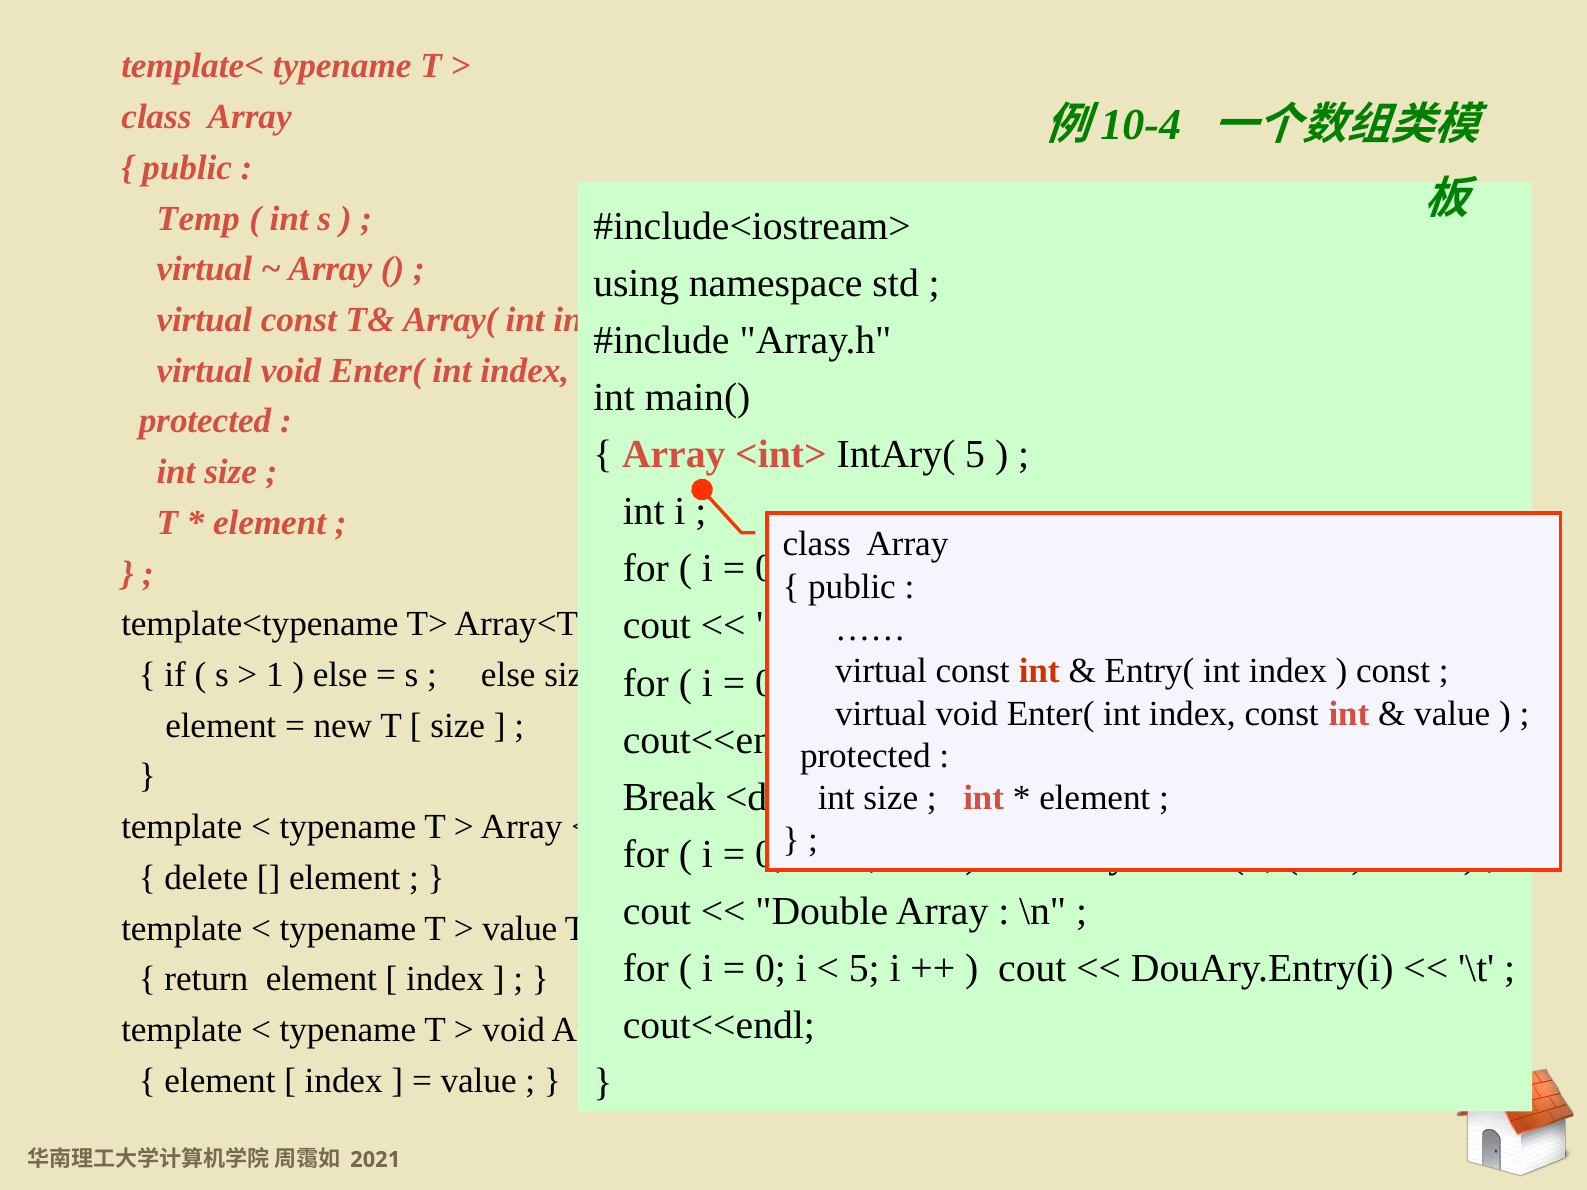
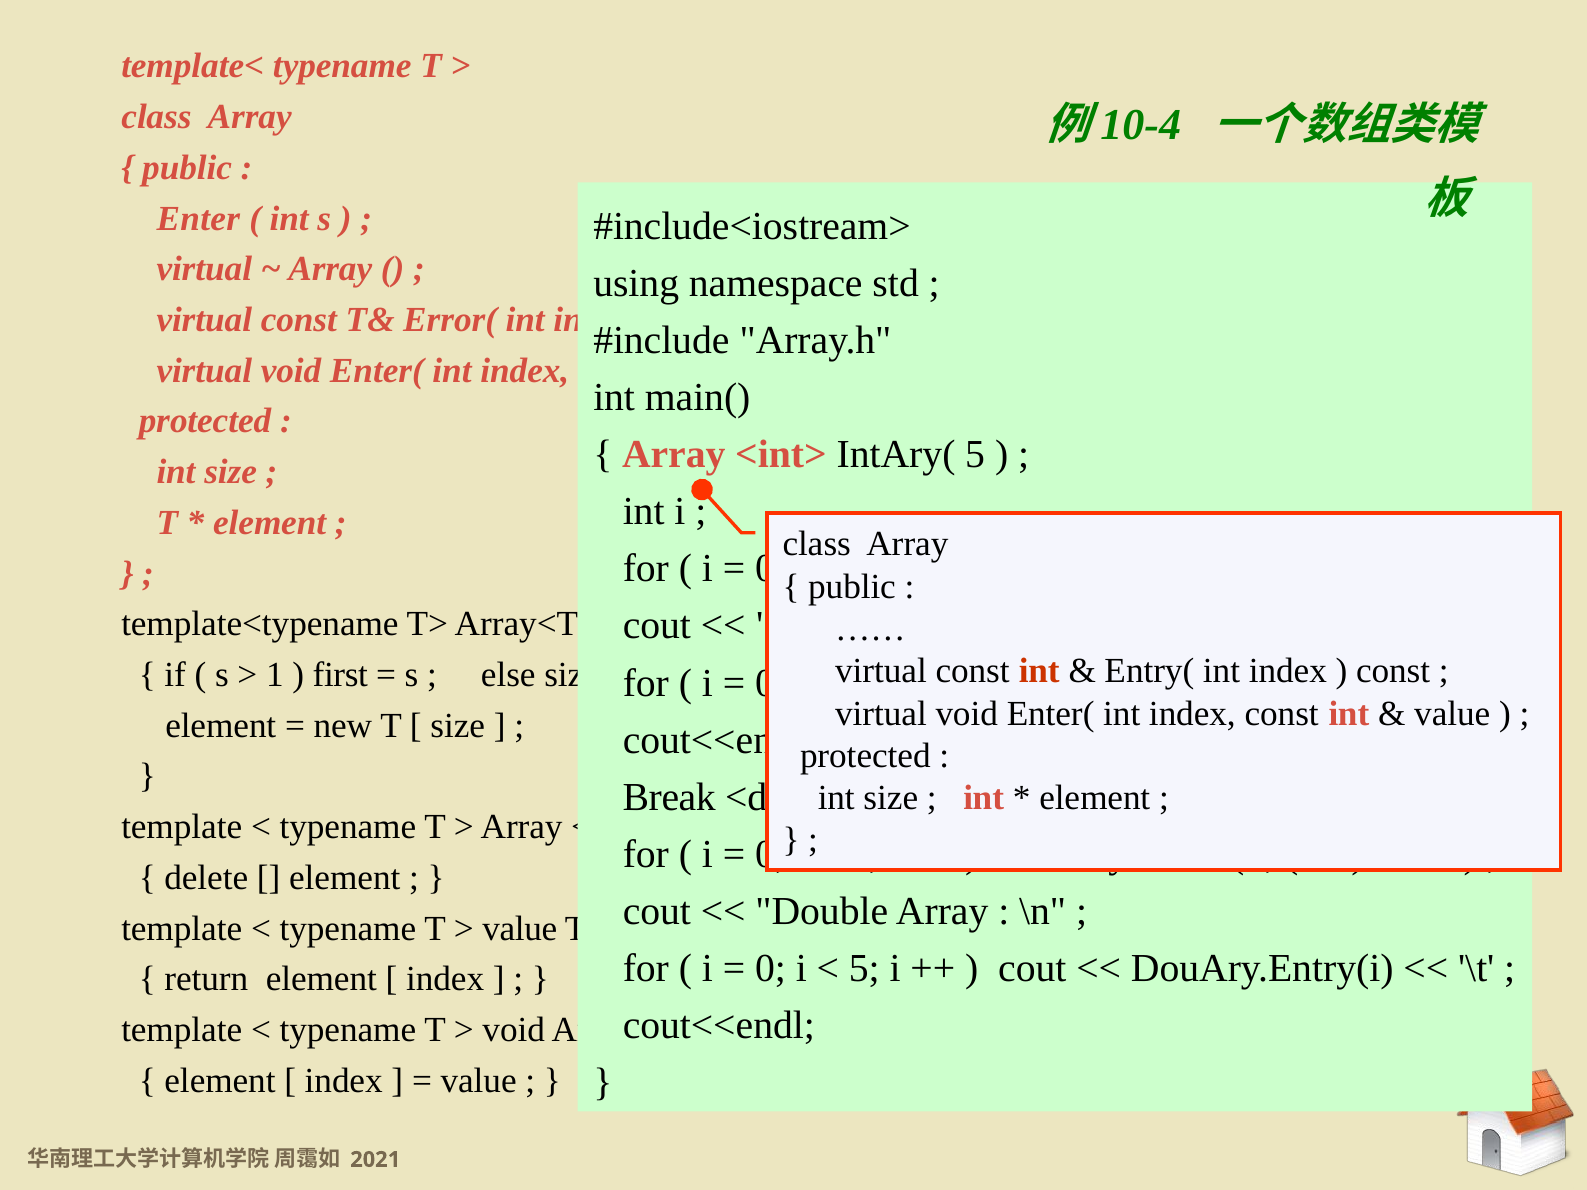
Temp: Temp -> Enter
Array(: Array( -> Error(
else at (340, 675): else -> first
